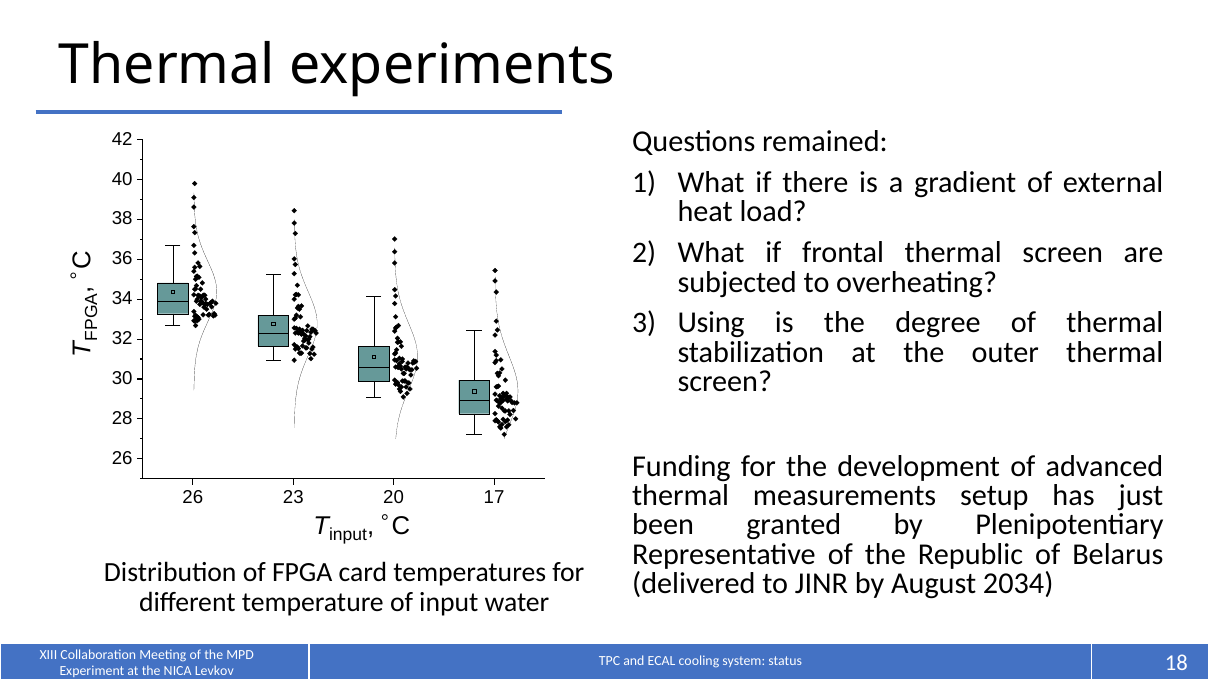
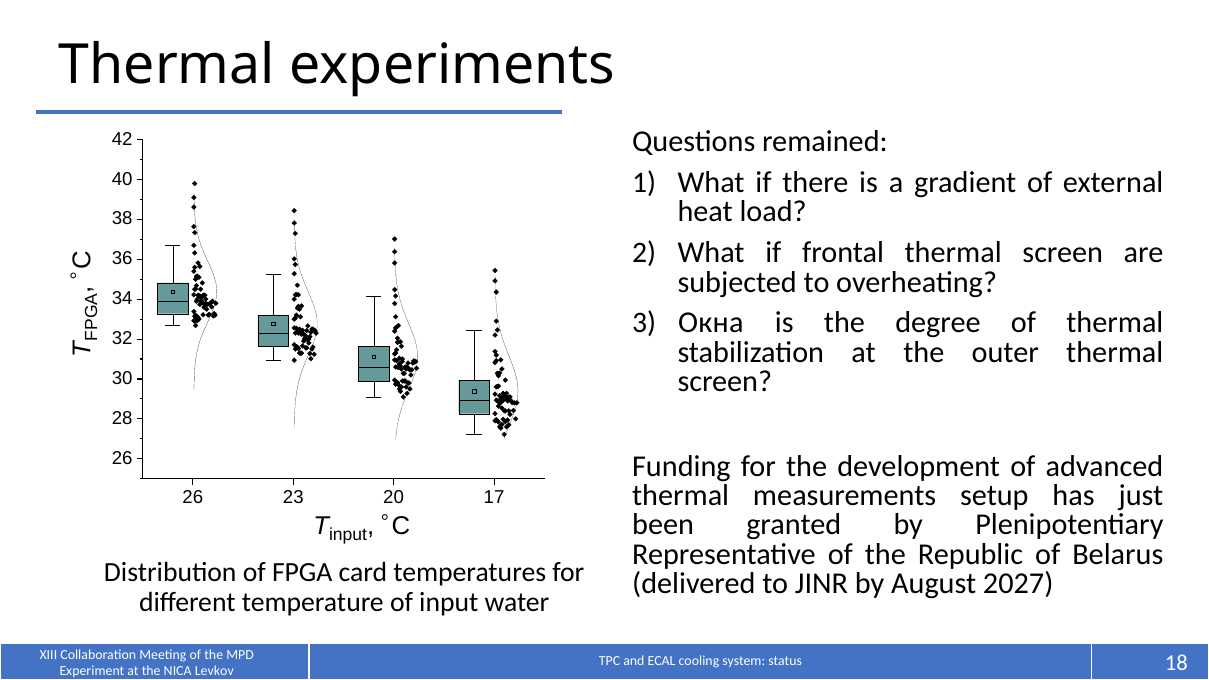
Using: Using -> Окна
2034: 2034 -> 2027
